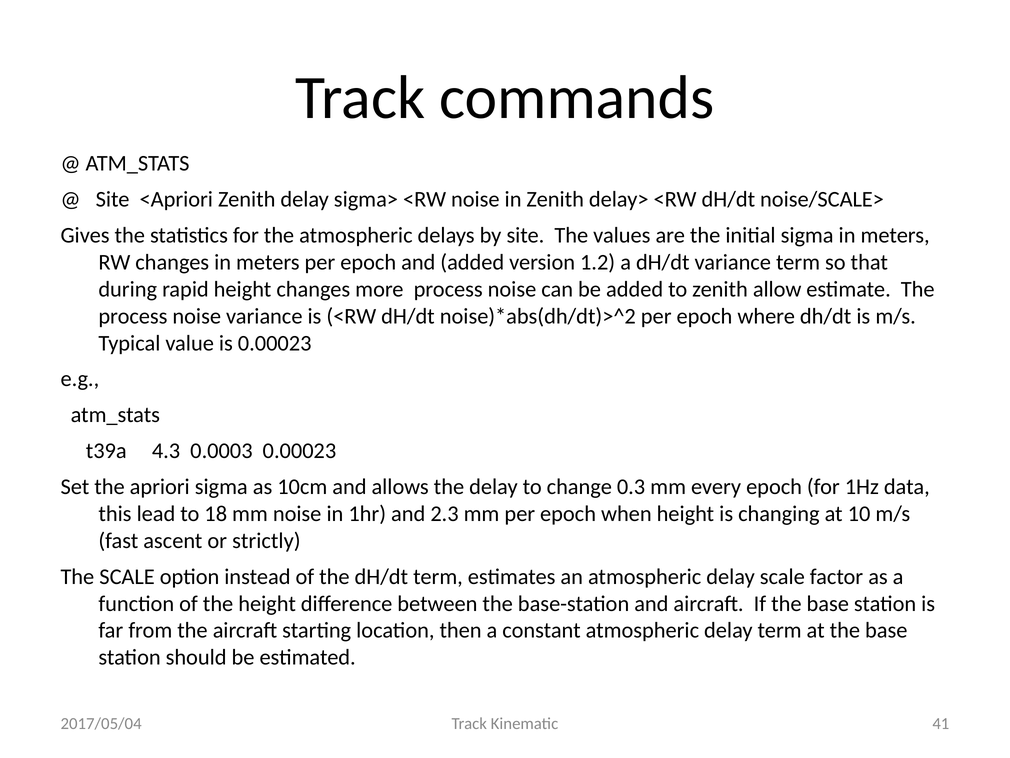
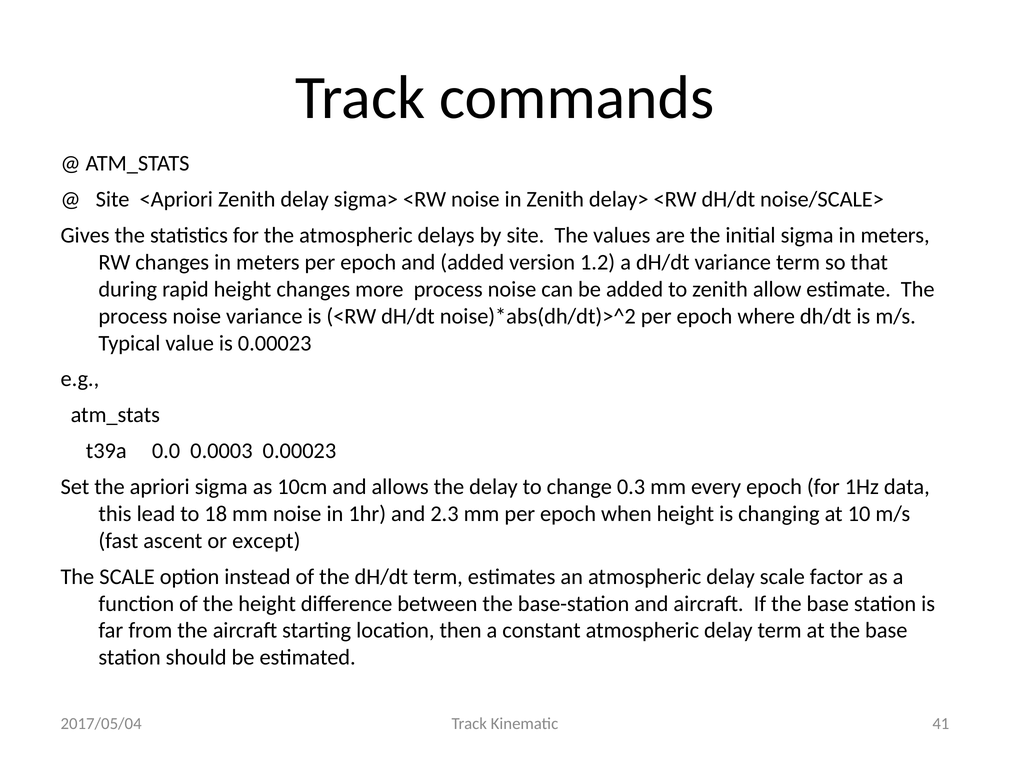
4.3: 4.3 -> 0.0
strictly: strictly -> except
